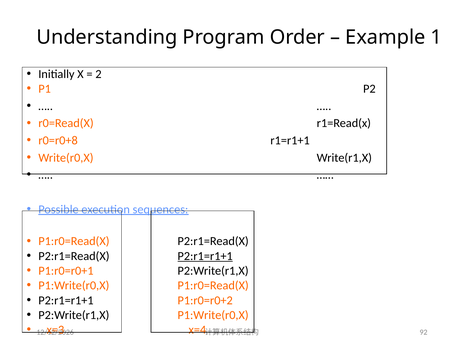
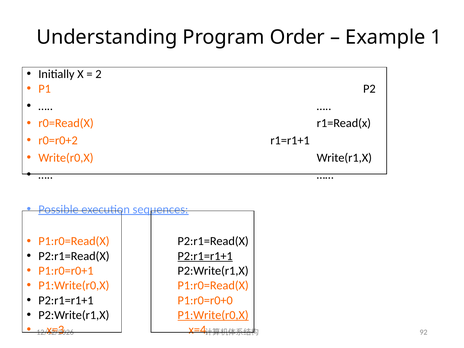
r0=r0+8: r0=r0+8 -> r0=r0+2
P1:r0=r0+2: P1:r0=r0+2 -> P1:r0=r0+0
P1:Write(r0,X at (213, 315) underline: none -> present
